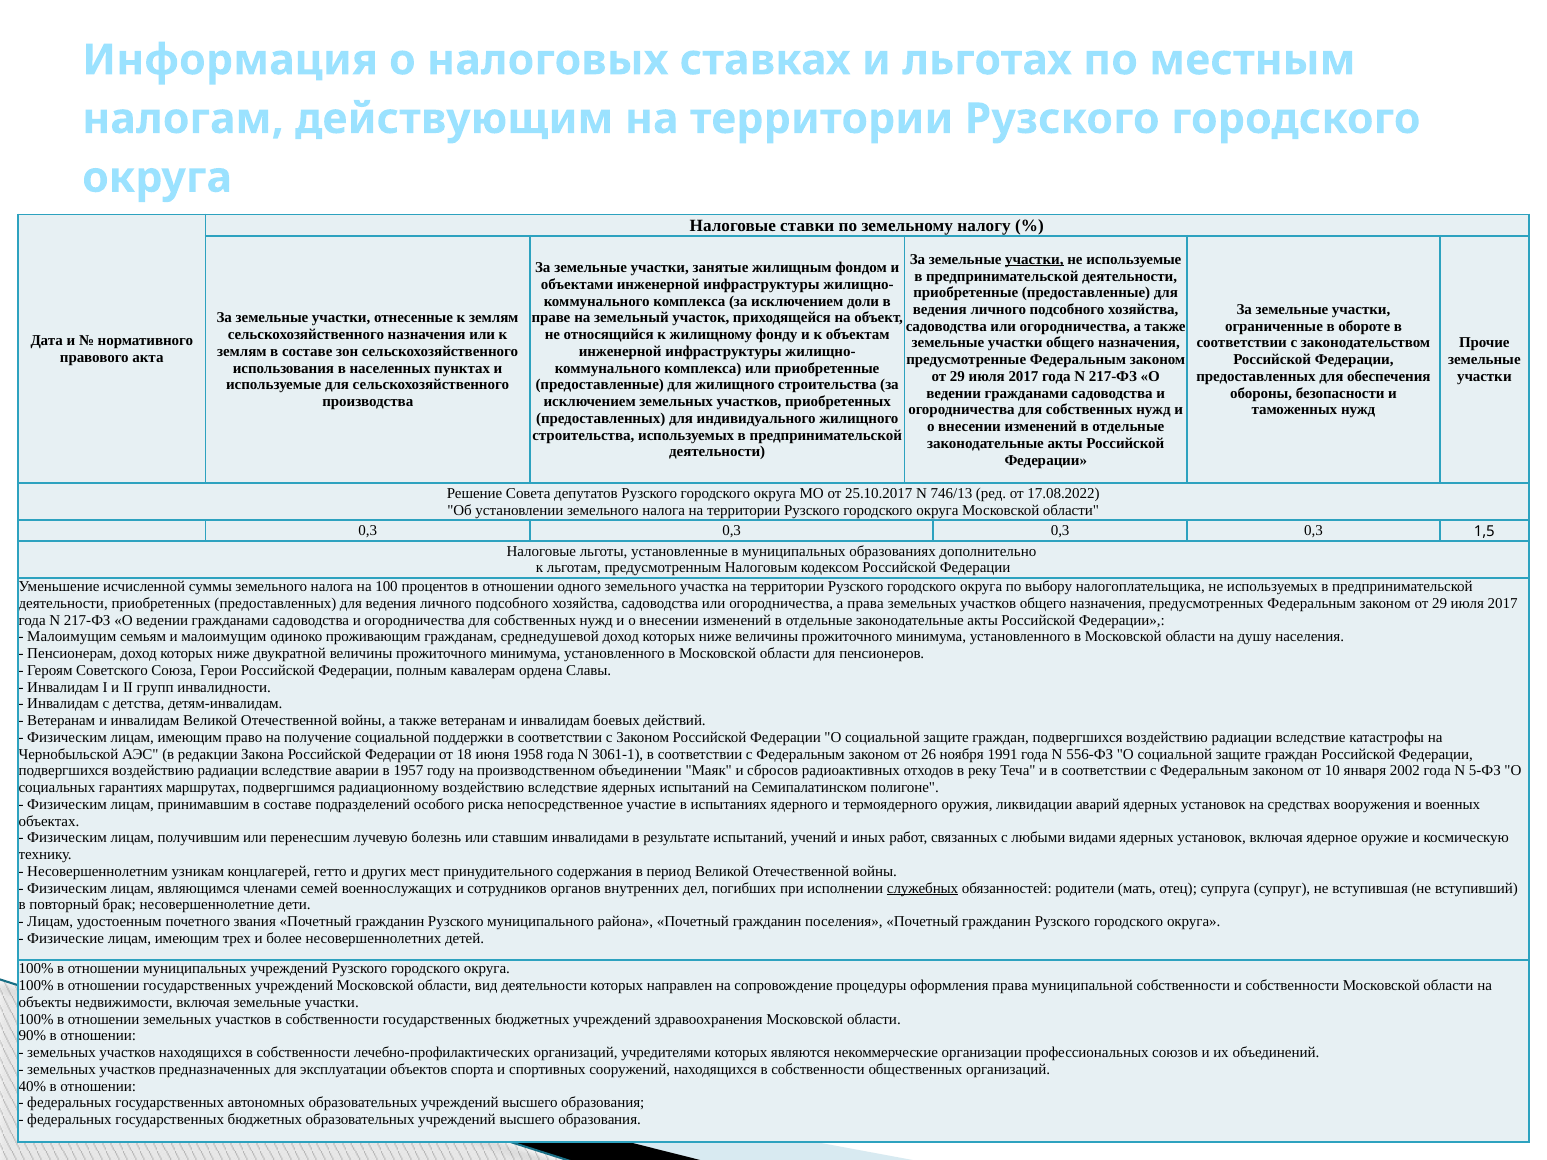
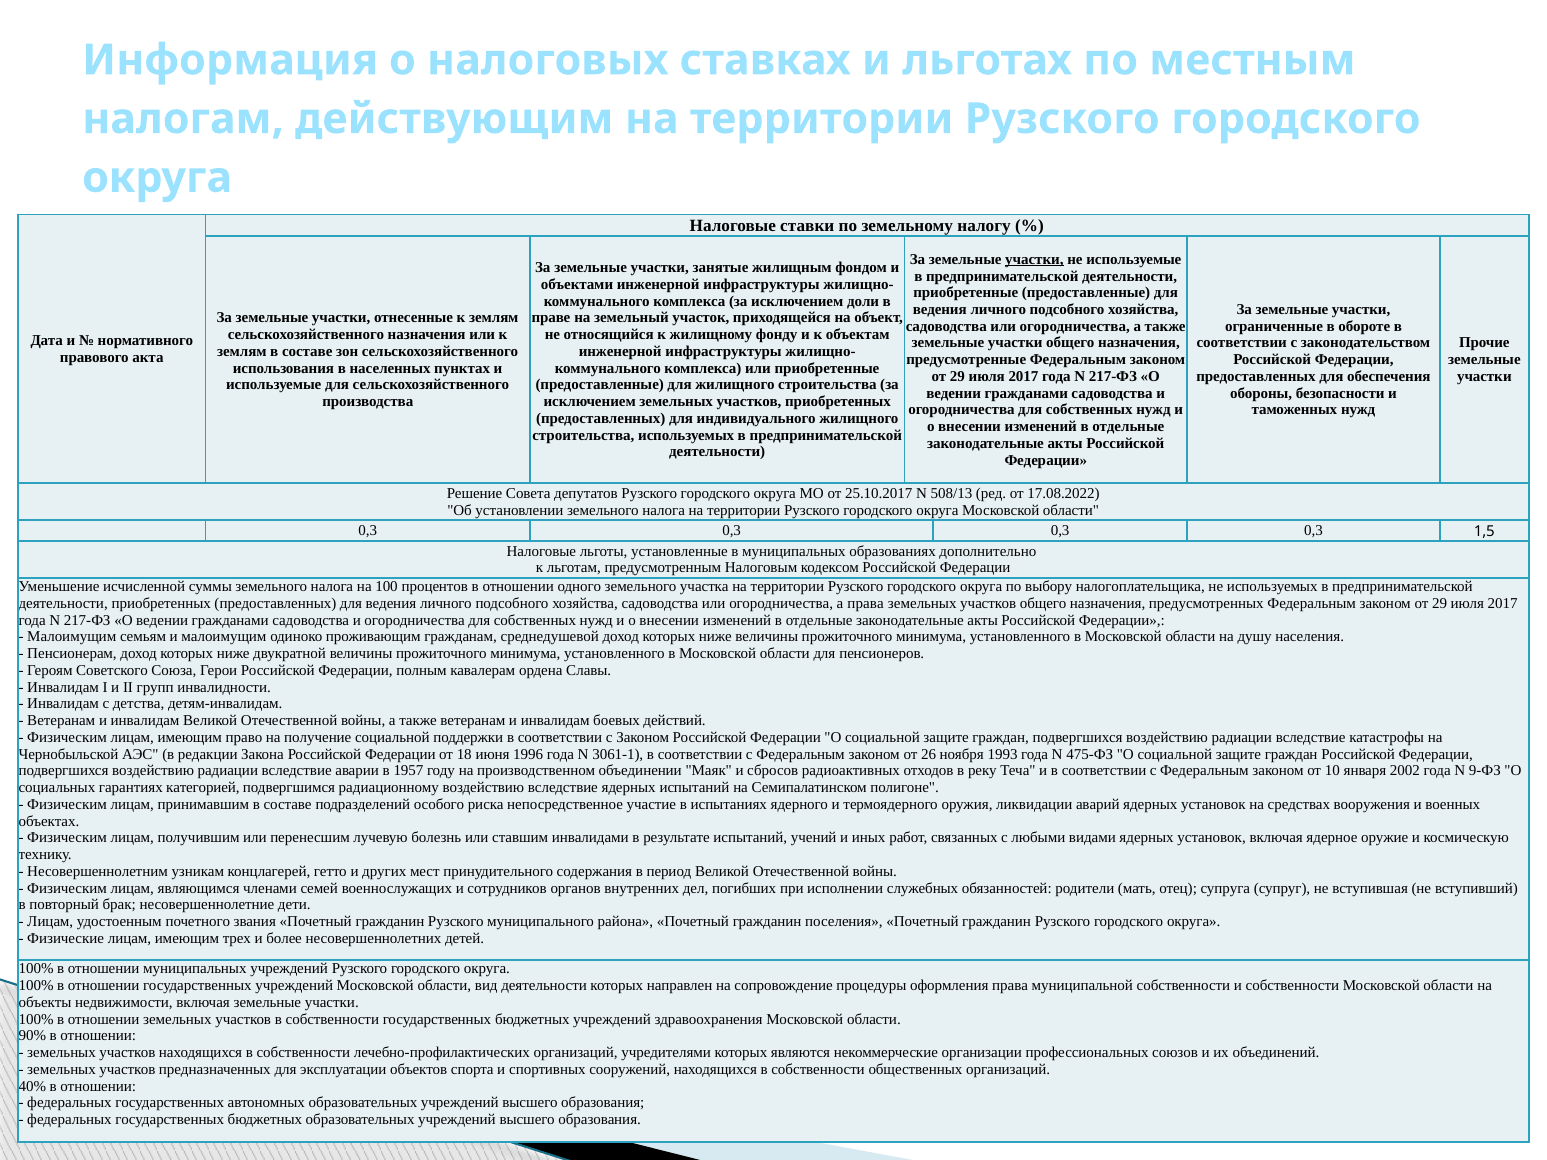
746/13: 746/13 -> 508/13
1958: 1958 -> 1996
1991: 1991 -> 1993
556-ФЗ: 556-ФЗ -> 475-ФЗ
5-ФЗ: 5-ФЗ -> 9-ФЗ
маршрутах: маршрутах -> категорией
служебных underline: present -> none
